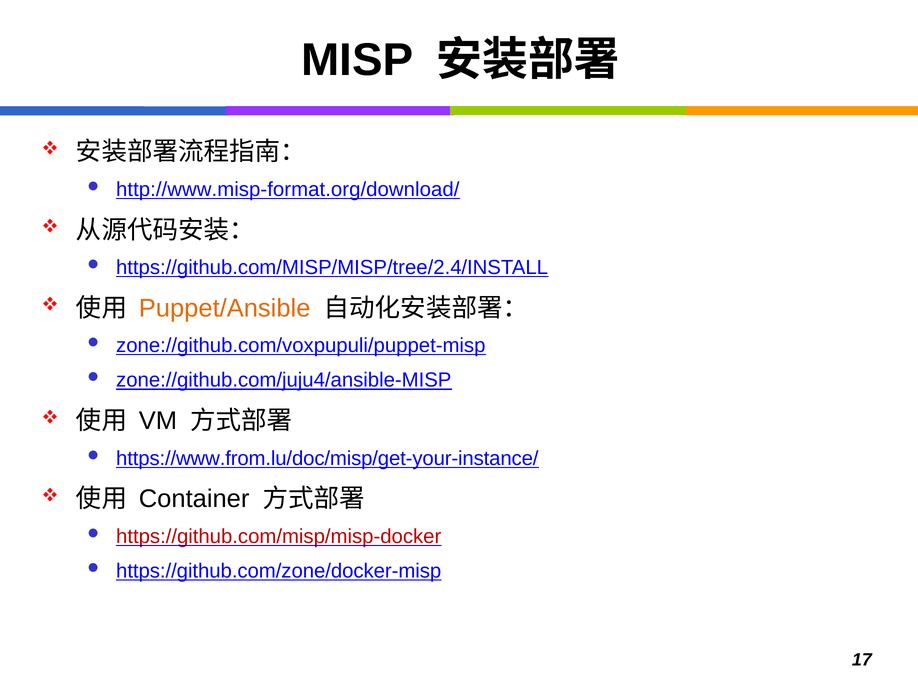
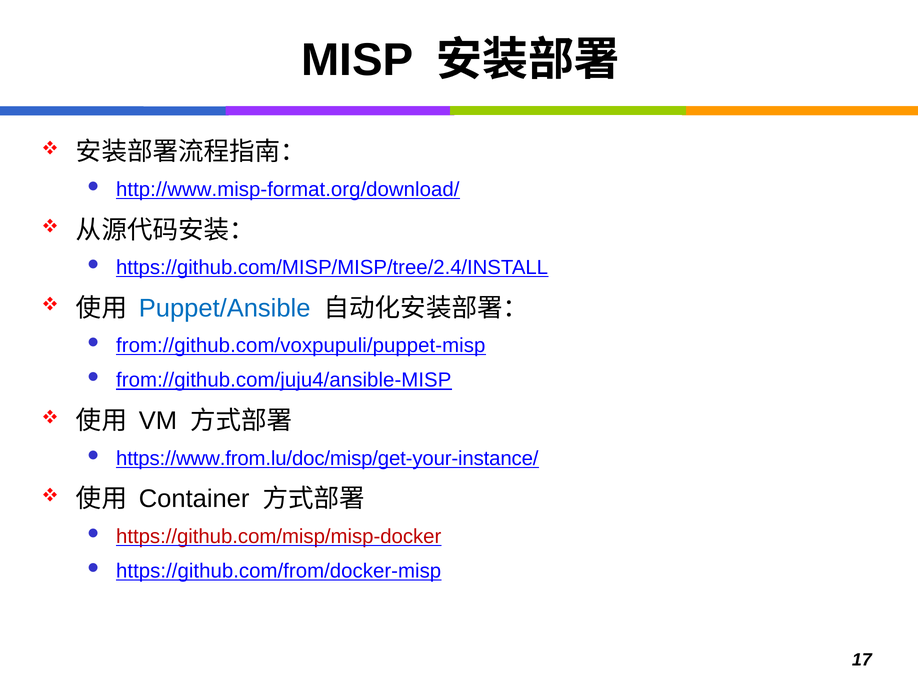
Puppet/Ansible colour: orange -> blue
zone://github.com/voxpupuli/puppet-misp: zone://github.com/voxpupuli/puppet-misp -> from://github.com/voxpupuli/puppet-misp
zone://github.com/juju4/ansible-MISP: zone://github.com/juju4/ansible-MISP -> from://github.com/juju4/ansible-MISP
https://github.com/zone/docker-misp: https://github.com/zone/docker-misp -> https://github.com/from/docker-misp
